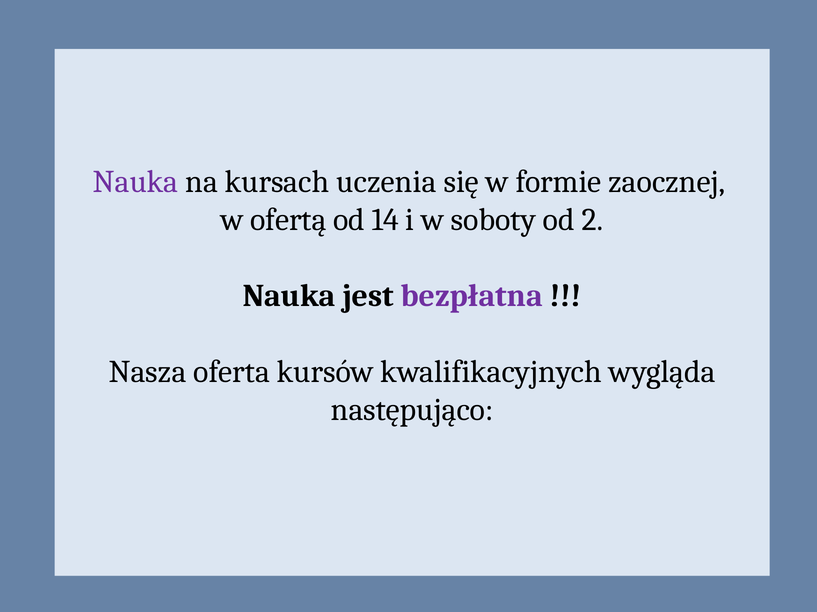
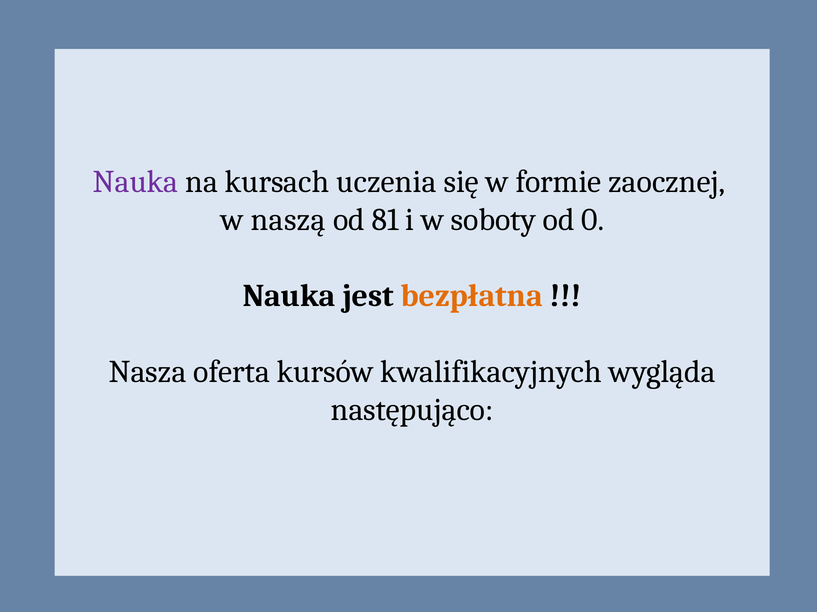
ofertą: ofertą -> naszą
14: 14 -> 81
2: 2 -> 0
bezpłatna colour: purple -> orange
